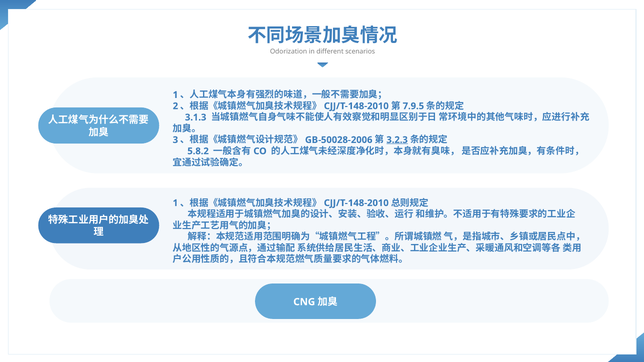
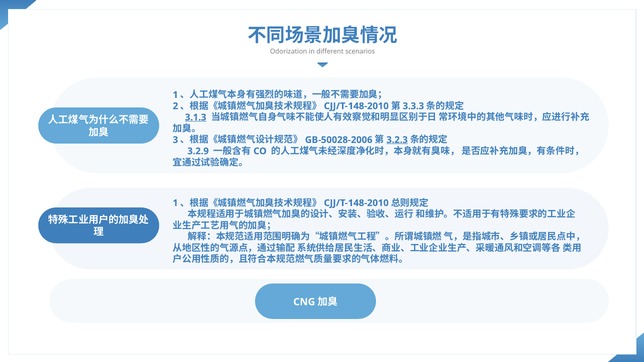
7.9.5: 7.9.5 -> 3.3.3
3.1.3 underline: none -> present
5.8.2: 5.8.2 -> 3.2.9
